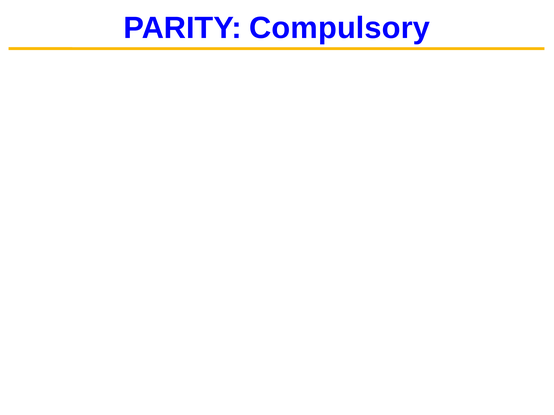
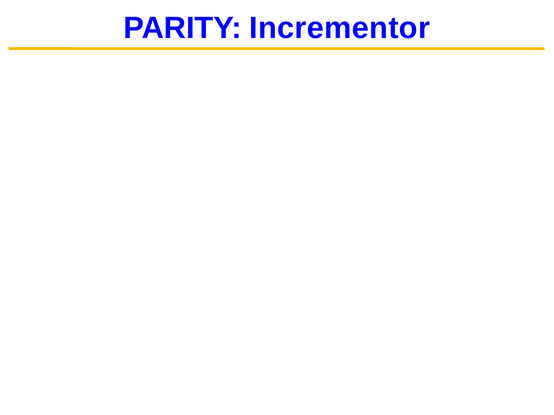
Compulsory: Compulsory -> Incrementor
